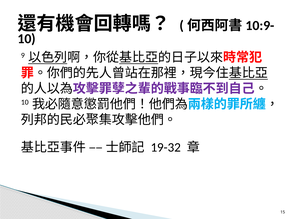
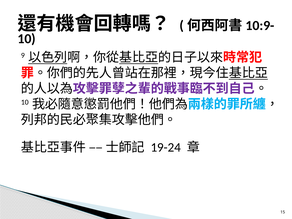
19-32: 19-32 -> 19-24
